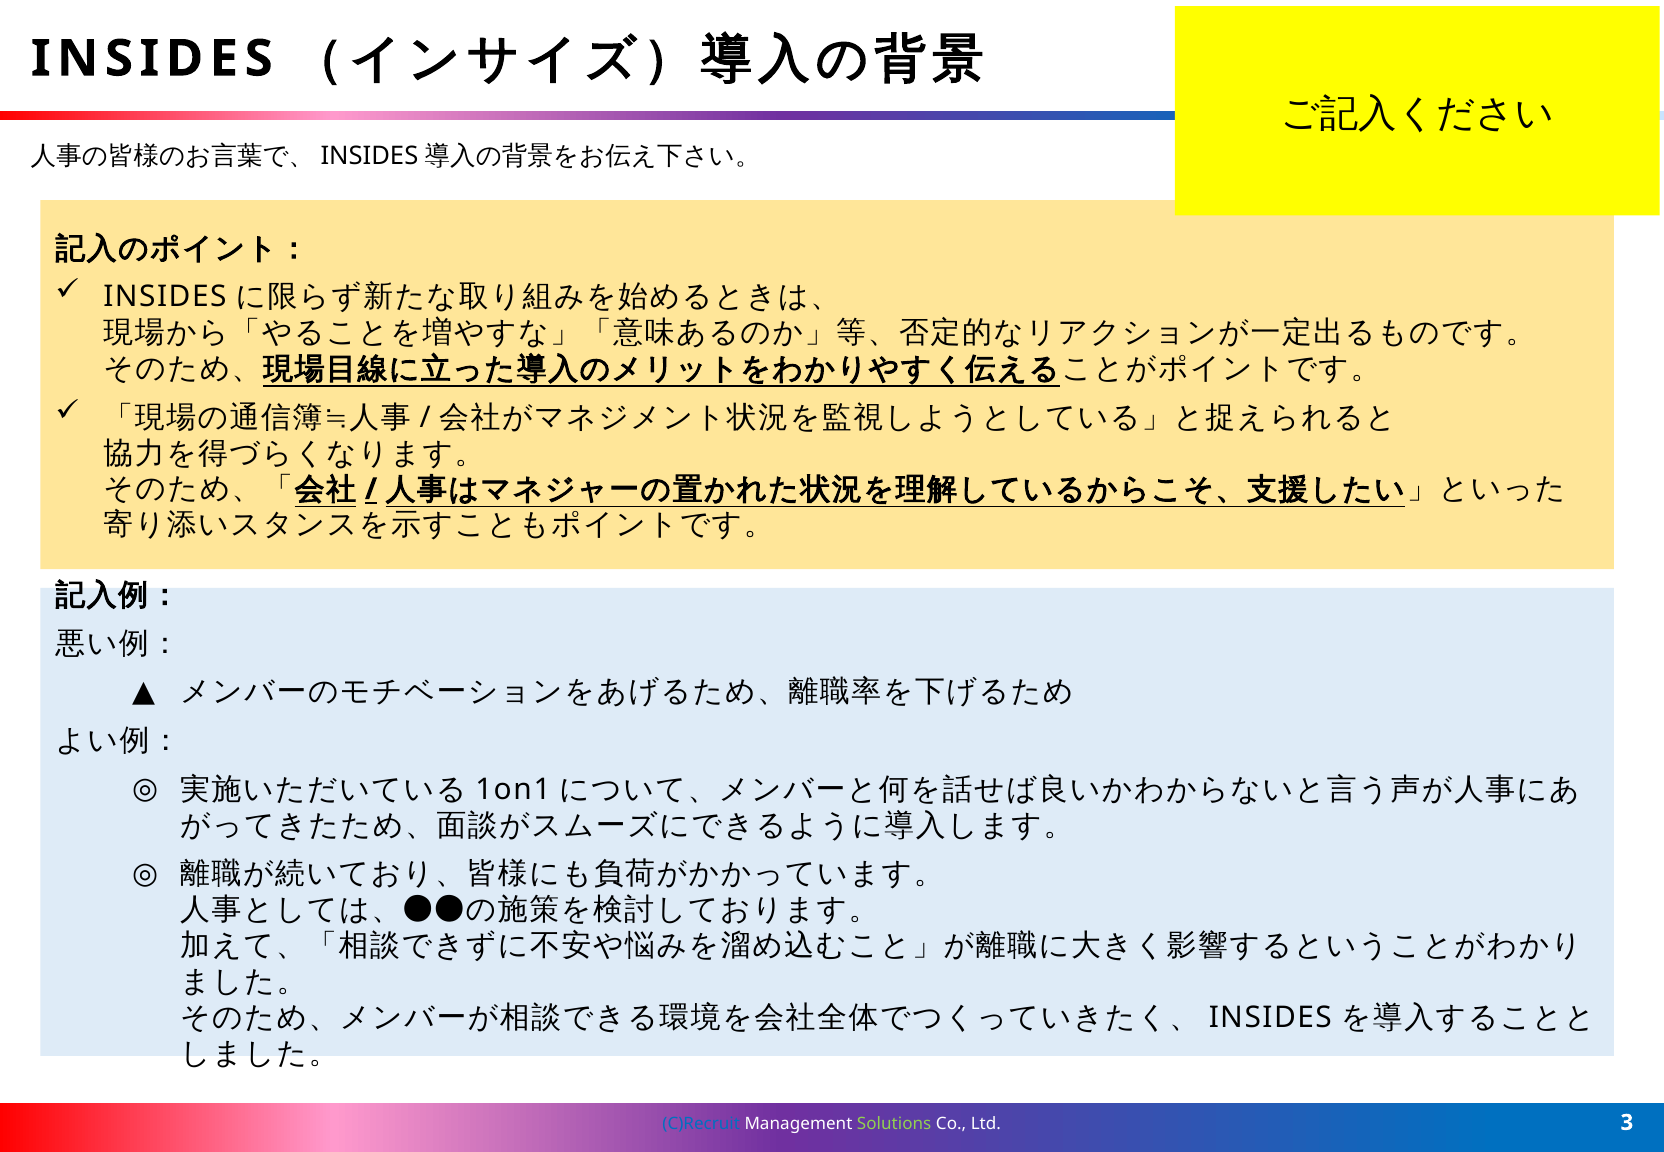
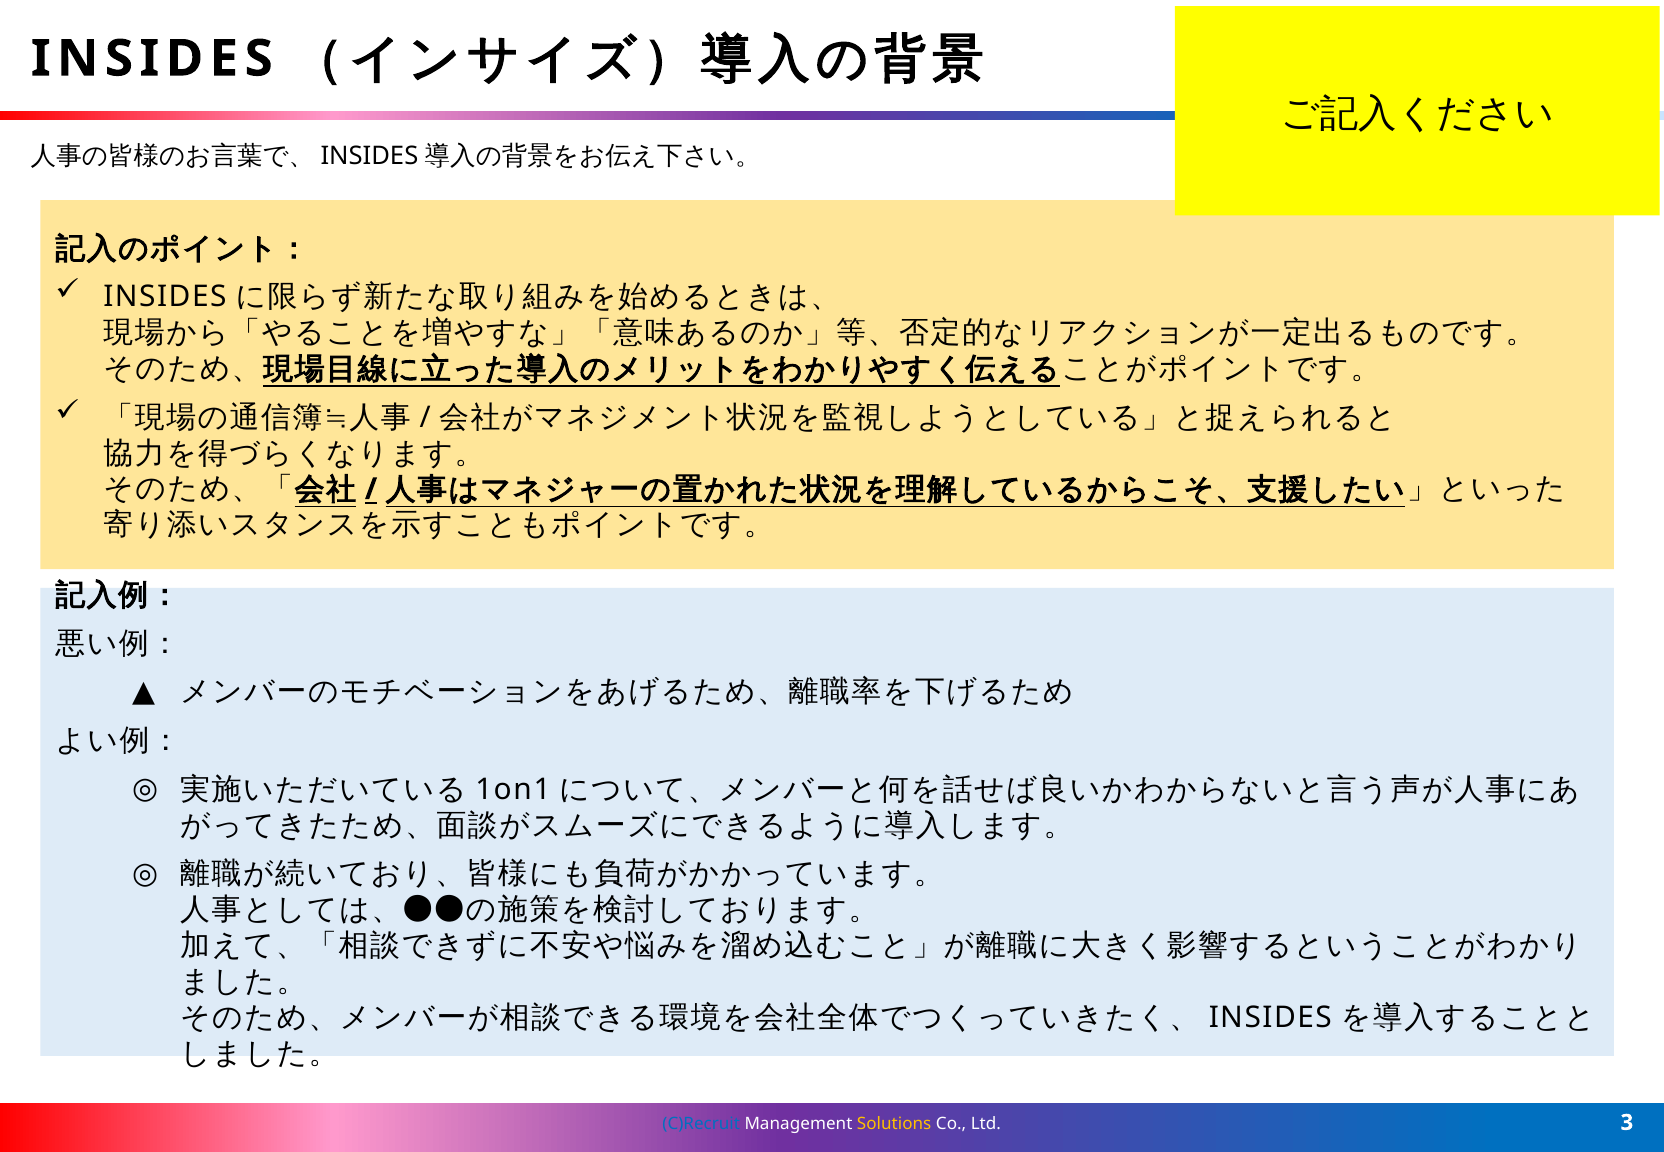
Solutions colour: light green -> yellow
